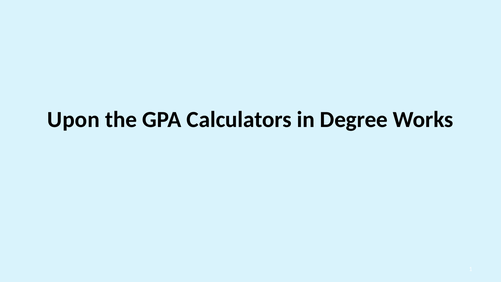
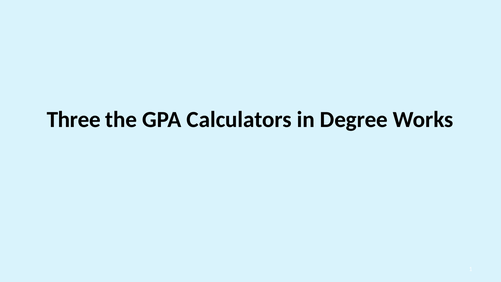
Upon: Upon -> Three
